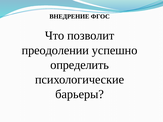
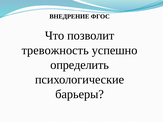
преодолении: преодолении -> тревожность
